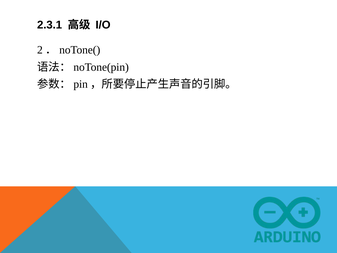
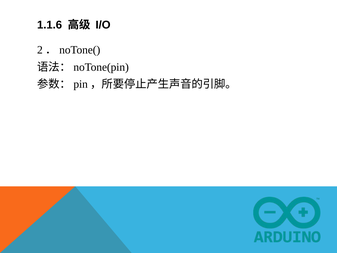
2.3.1: 2.3.1 -> 1.1.6
